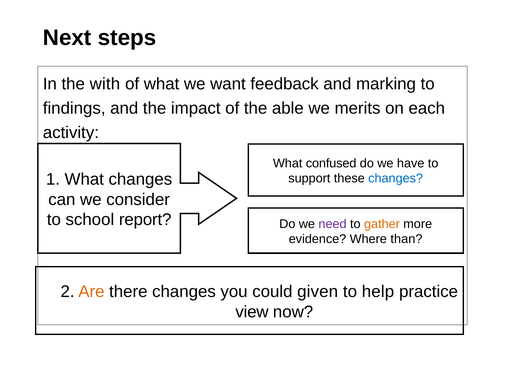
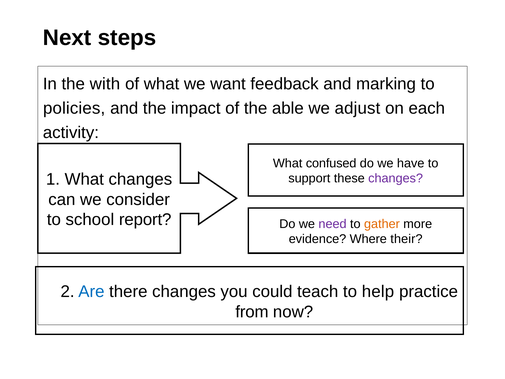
findings: findings -> policies
merits: merits -> adjust
changes at (396, 178) colour: blue -> purple
than: than -> their
Are colour: orange -> blue
given: given -> teach
view: view -> from
